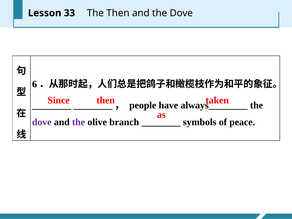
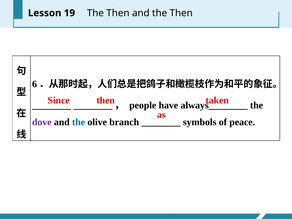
33: 33 -> 19
and the Dove: Dove -> Then
the at (79, 122) colour: purple -> blue
